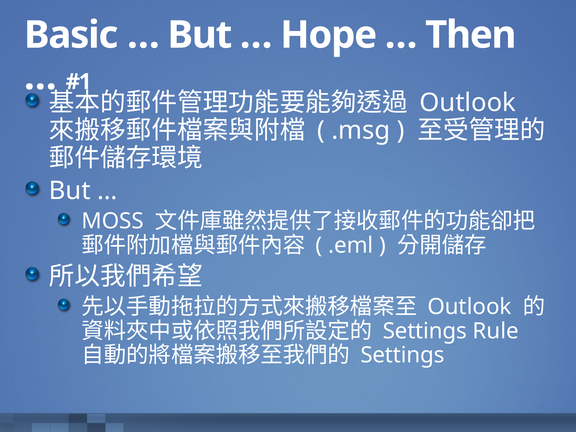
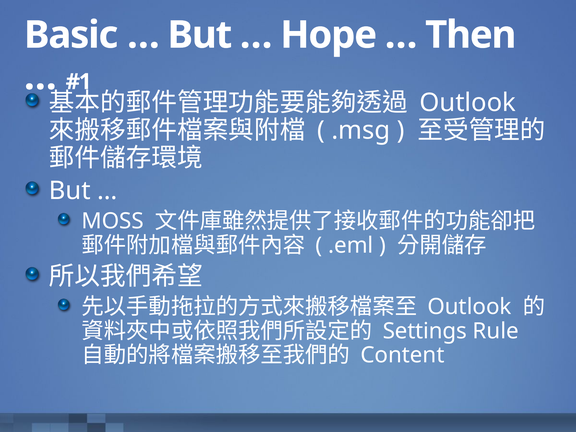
Settings at (402, 355): Settings -> Content
